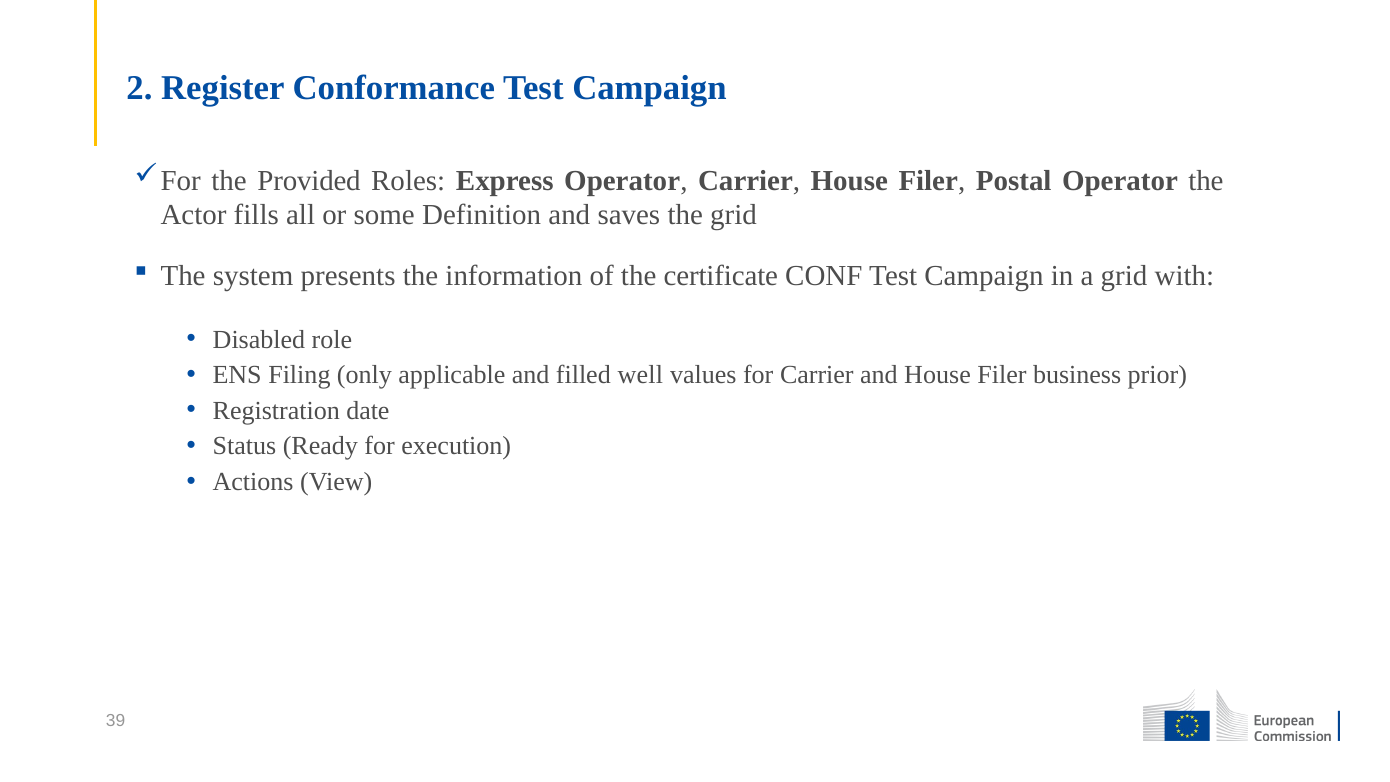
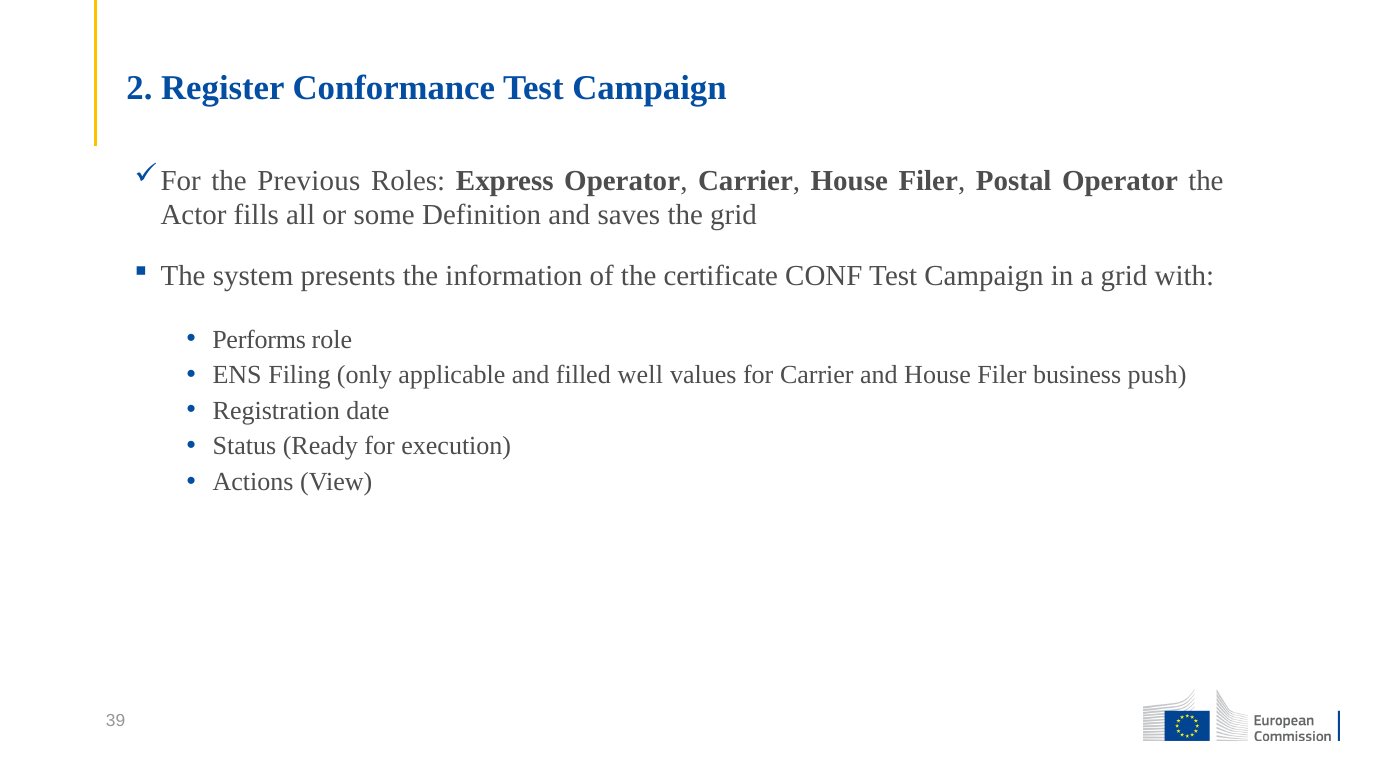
Provided: Provided -> Previous
Disabled: Disabled -> Performs
prior: prior -> push
